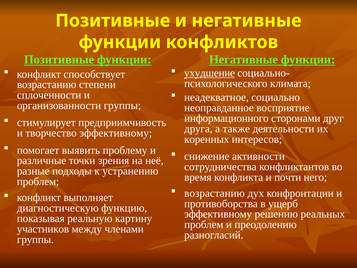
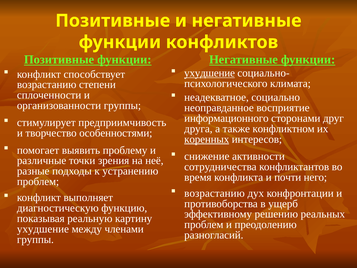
деятельности: деятельности -> конфликтном
творчество эффективному: эффективному -> особенностями
коренных underline: none -> present
участников at (43, 229): участников -> ухудшение
